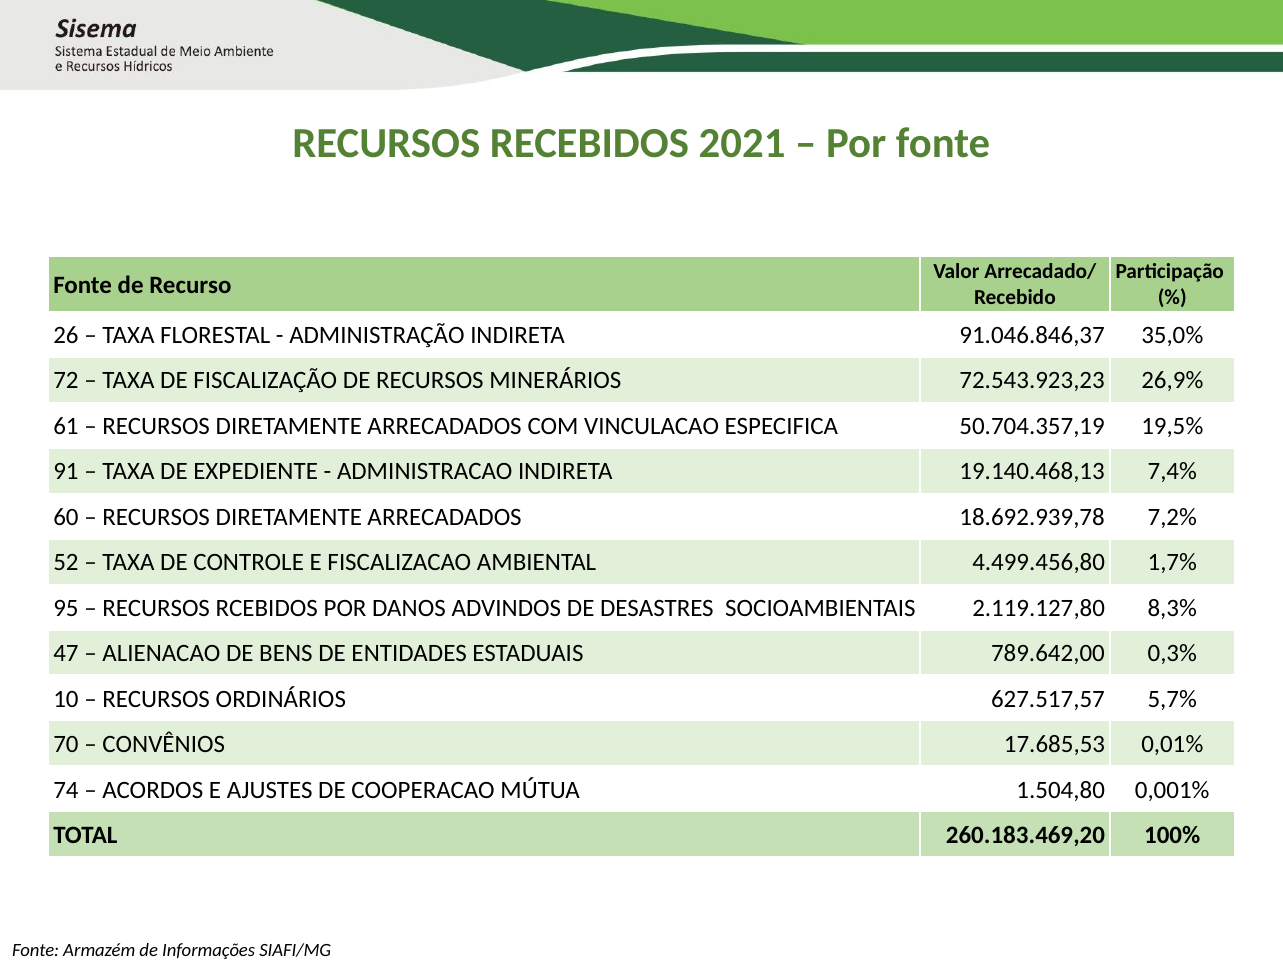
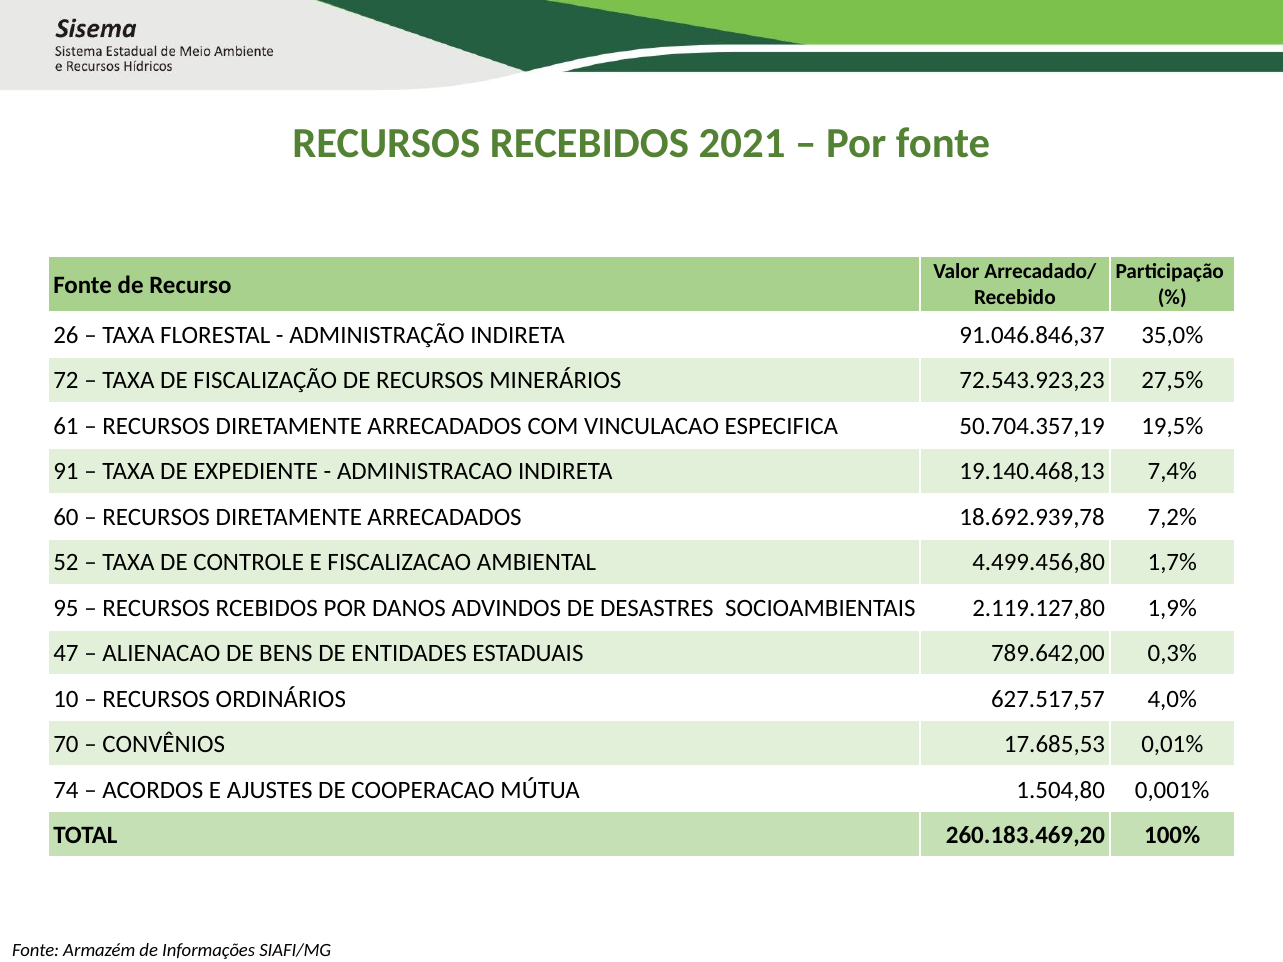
26,9%: 26,9% -> 27,5%
8,3%: 8,3% -> 1,9%
5,7%: 5,7% -> 4,0%
